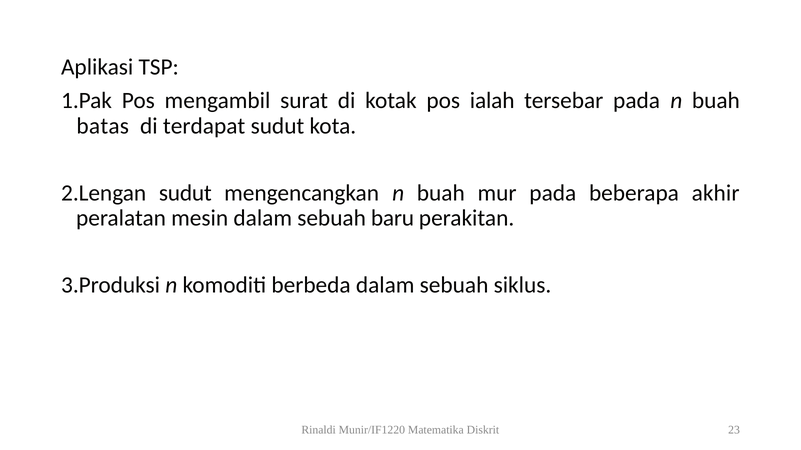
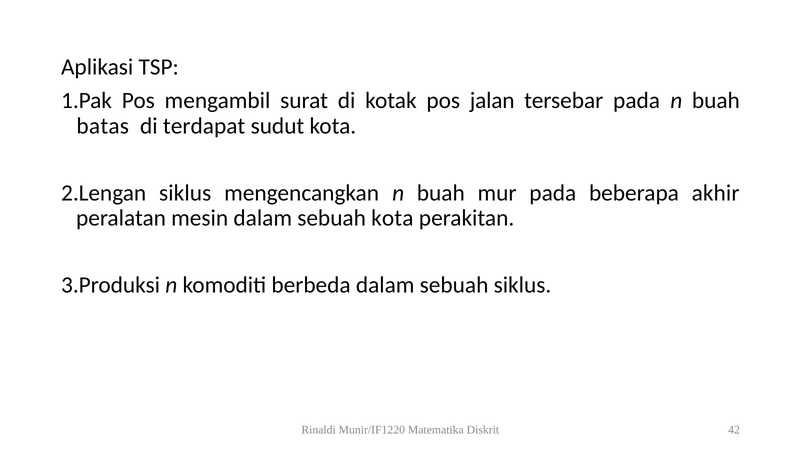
ialah: ialah -> jalan
sudut at (185, 193): sudut -> siklus
sebuah baru: baru -> kota
23: 23 -> 42
